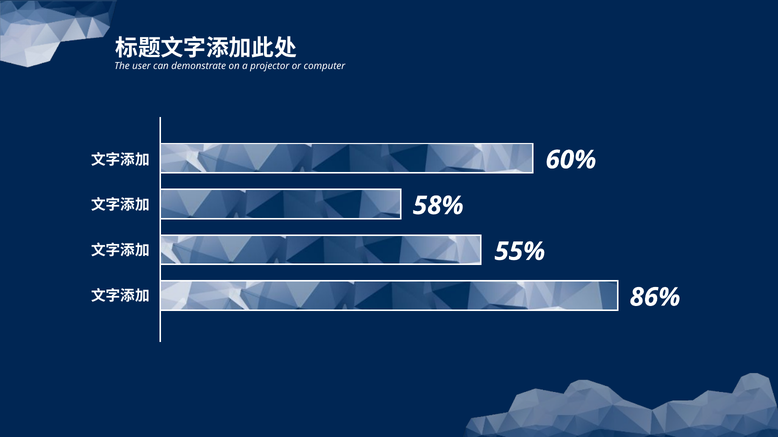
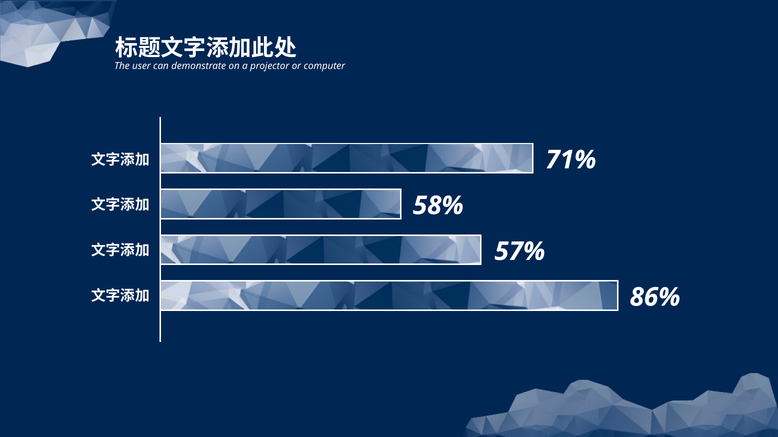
60%: 60% -> 71%
55%: 55% -> 57%
